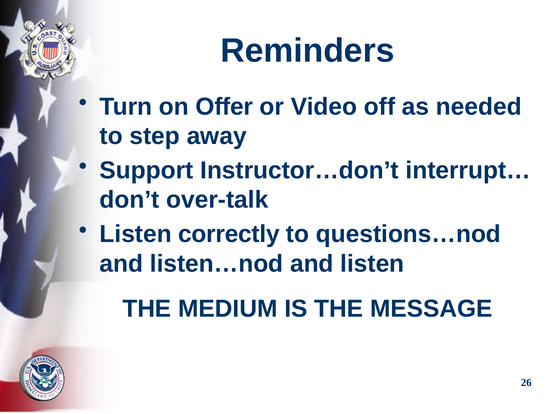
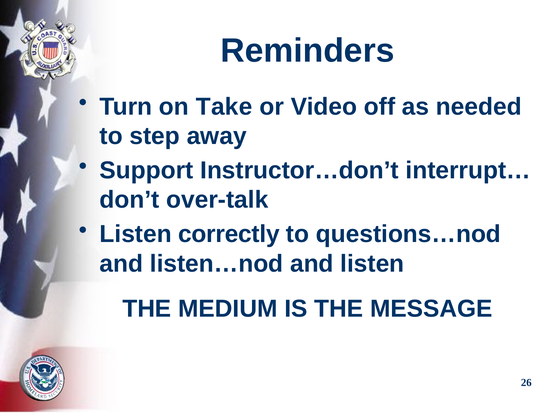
Offer: Offer -> Take
